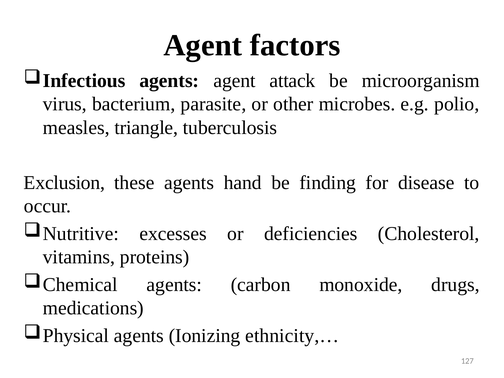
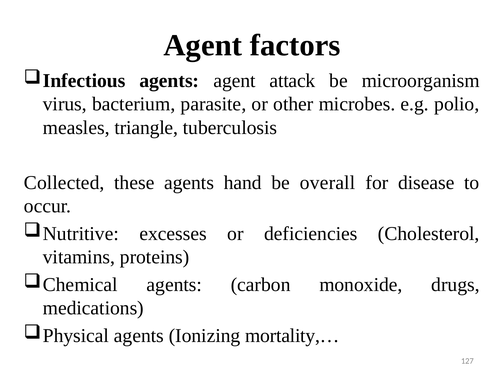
Exclusion: Exclusion -> Collected
finding: finding -> overall
ethnicity,…: ethnicity,… -> mortality,…
